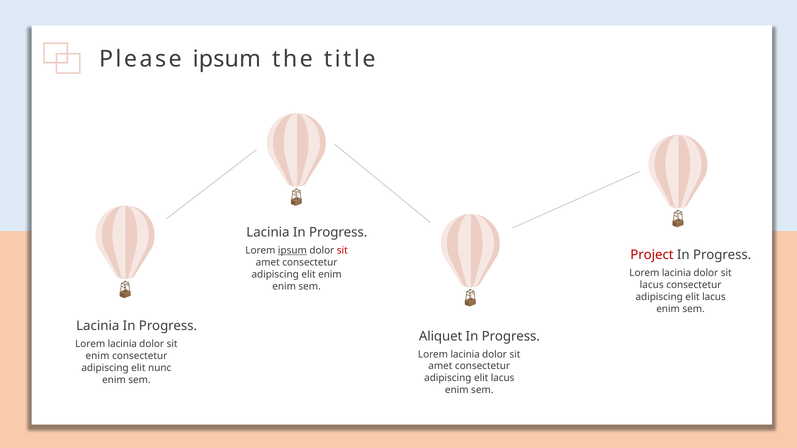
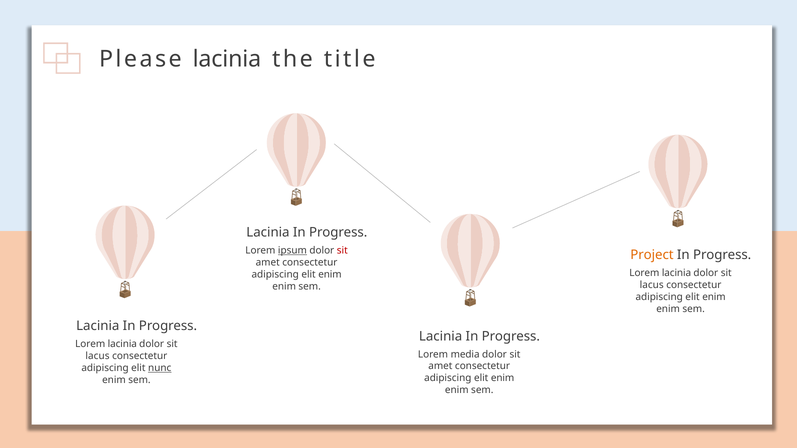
Please ipsum: ipsum -> lacinia
Project colour: red -> orange
lacus at (714, 297): lacus -> enim
Aliquet at (441, 336): Aliquet -> Lacinia
lacinia at (465, 354): lacinia -> media
enim at (97, 356): enim -> lacus
nunc underline: none -> present
lacus at (503, 378): lacus -> enim
